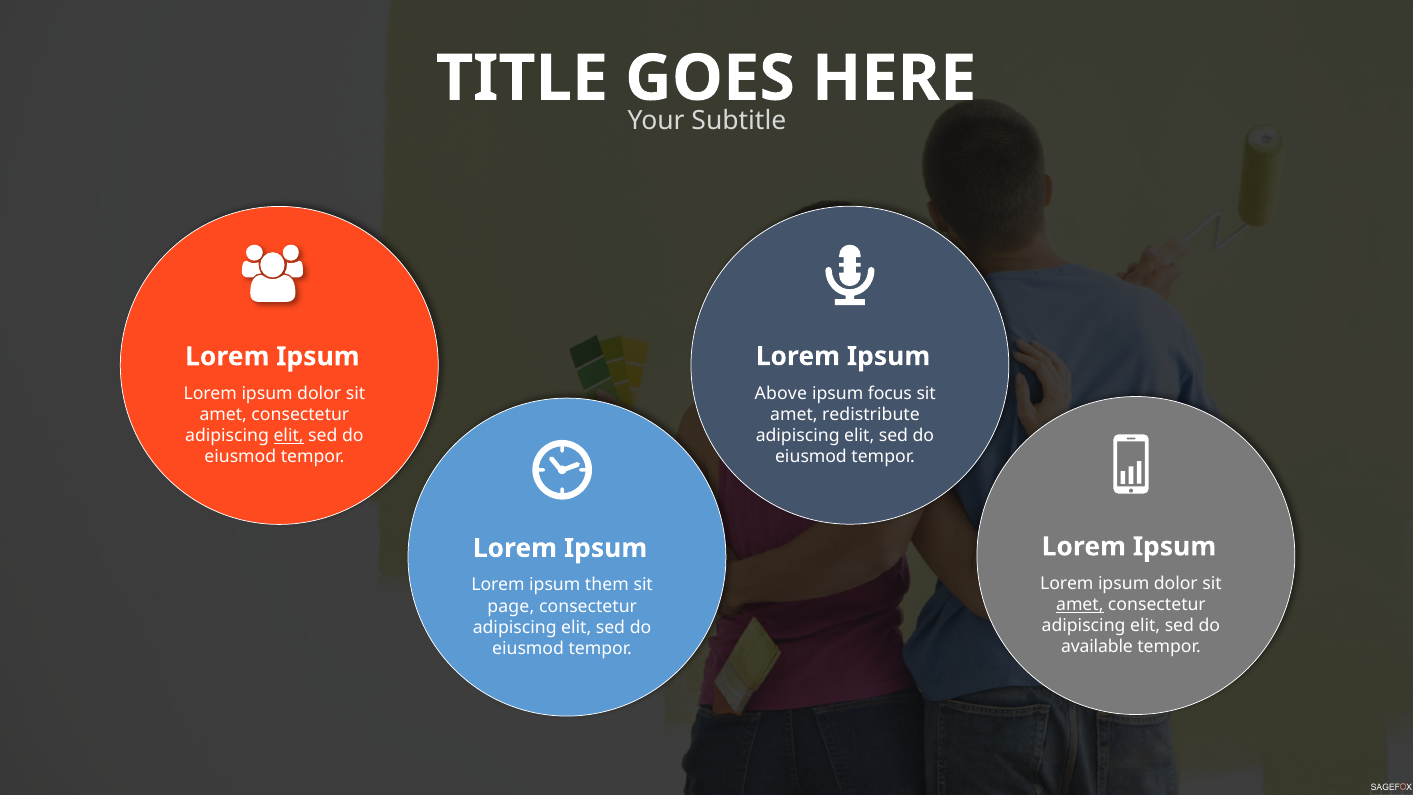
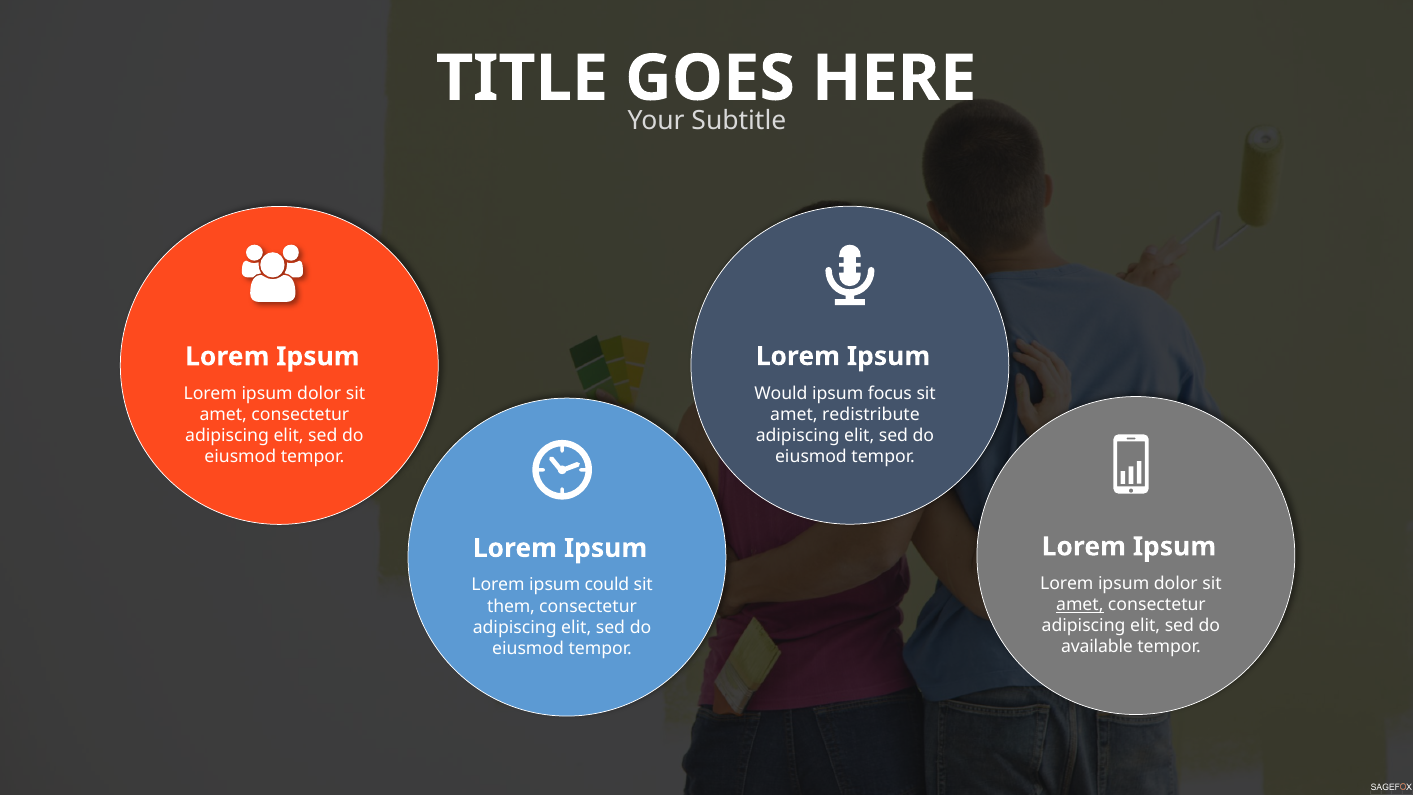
Above: Above -> Would
elit at (289, 436) underline: present -> none
them: them -> could
page: page -> them
